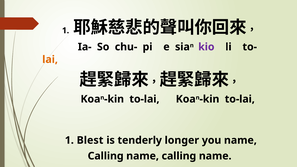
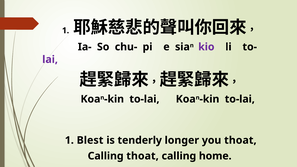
lai colour: orange -> purple
you name: name -> thoat
name at (143, 156): name -> thoat
name at (215, 156): name -> home
